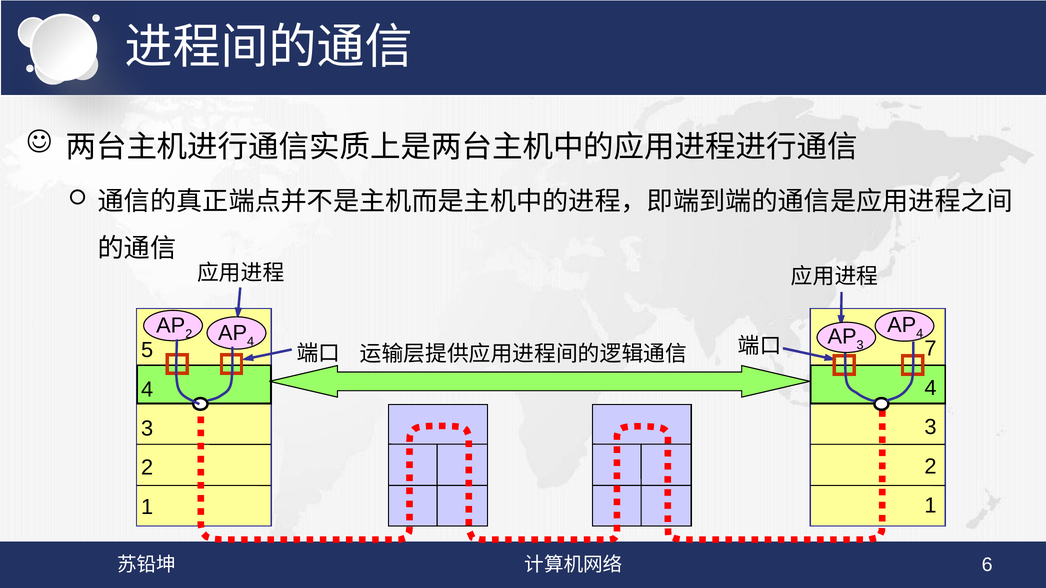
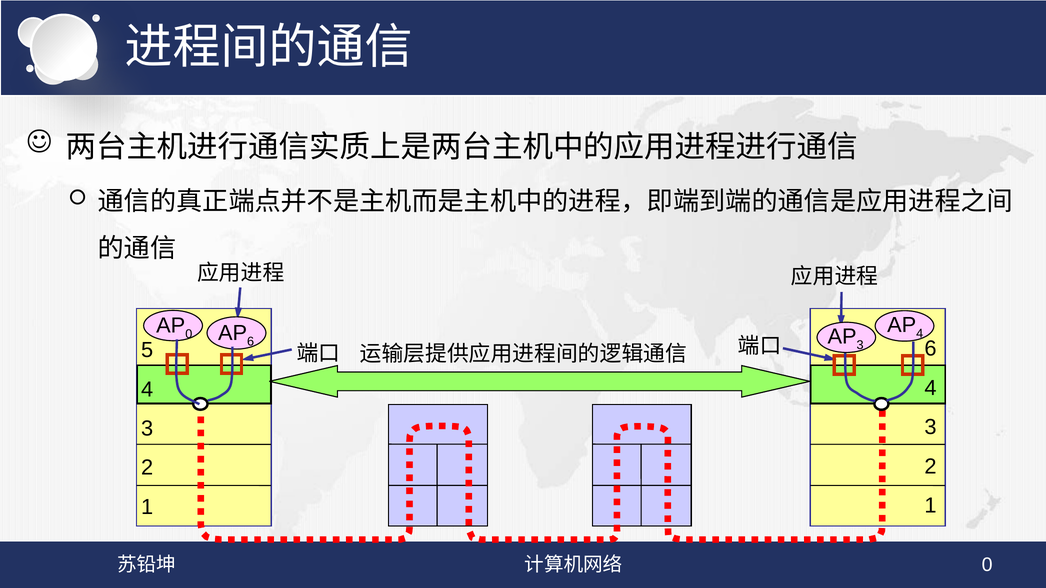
2 at (189, 334): 2 -> 0
4 at (251, 342): 4 -> 6
7 at (930, 349): 7 -> 6
6 at (987, 565): 6 -> 0
